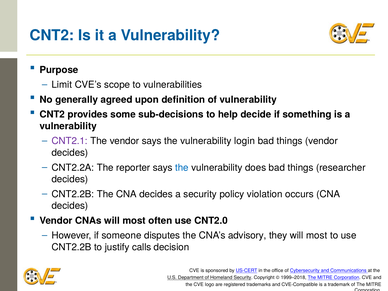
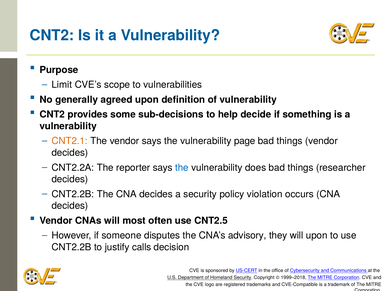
CNT2.1 colour: purple -> orange
login: login -> page
CNT2.0: CNT2.0 -> CNT2.5
they will most: most -> upon
